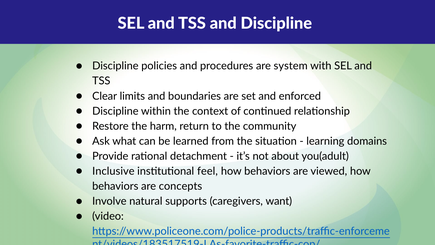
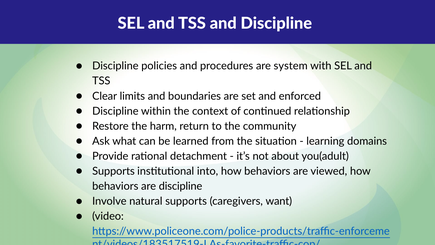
Inclusive at (113, 171): Inclusive -> Supports
feel: feel -> into
are concepts: concepts -> discipline
